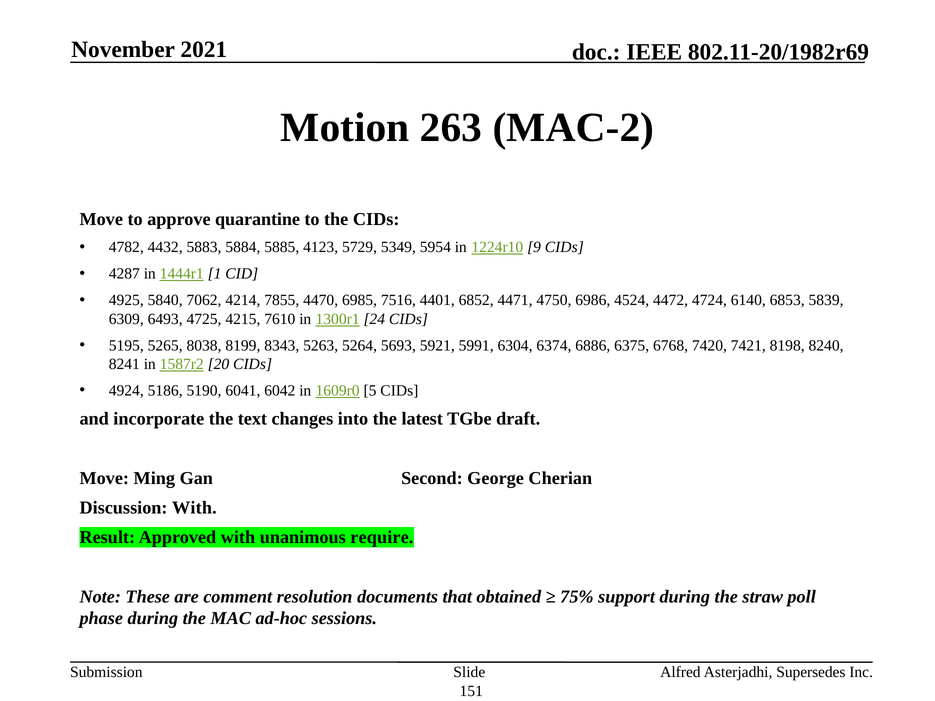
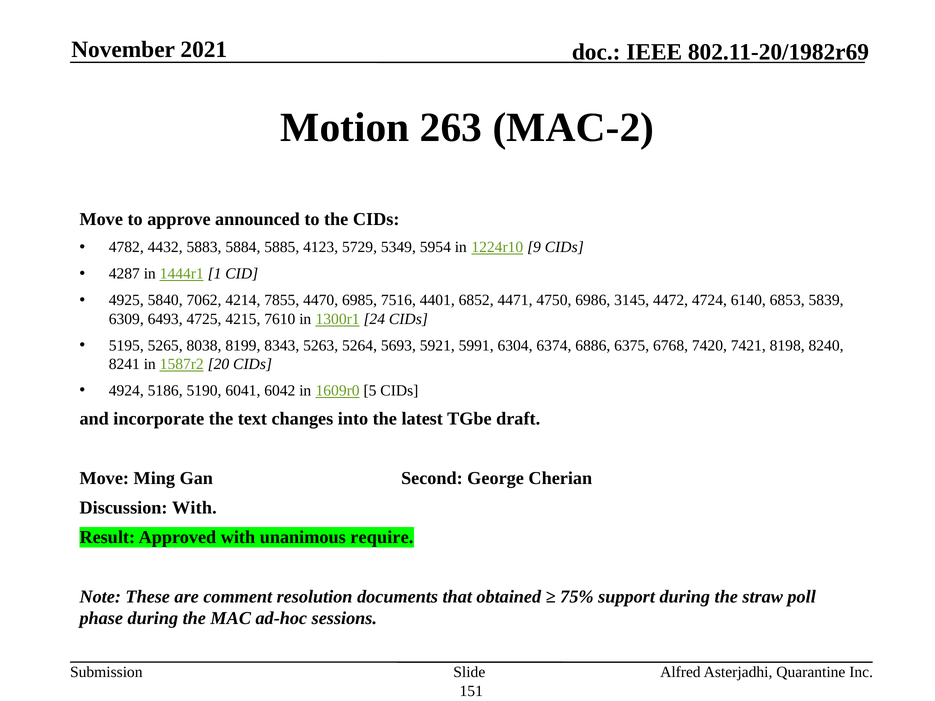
quarantine: quarantine -> announced
4524: 4524 -> 3145
Supersedes: Supersedes -> Quarantine
